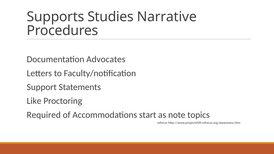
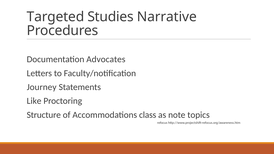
Supports: Supports -> Targeted
Support: Support -> Journey
Required: Required -> Structure
start: start -> class
